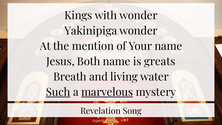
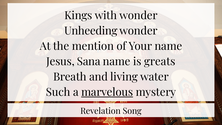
Yakinipiga: Yakinipiga -> Unheeding
Both: Both -> Sana
Such underline: present -> none
